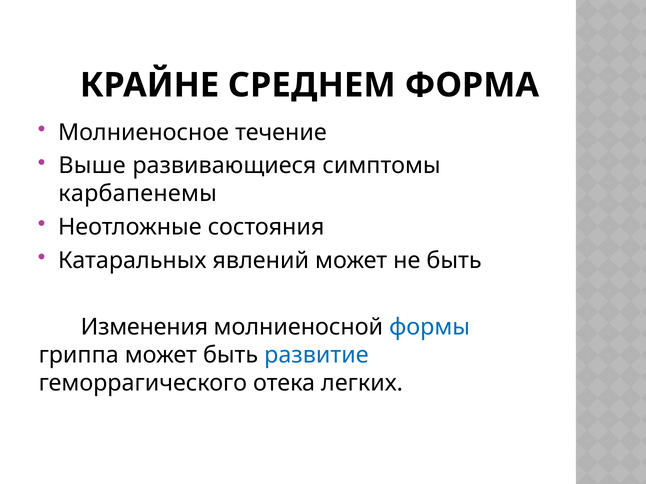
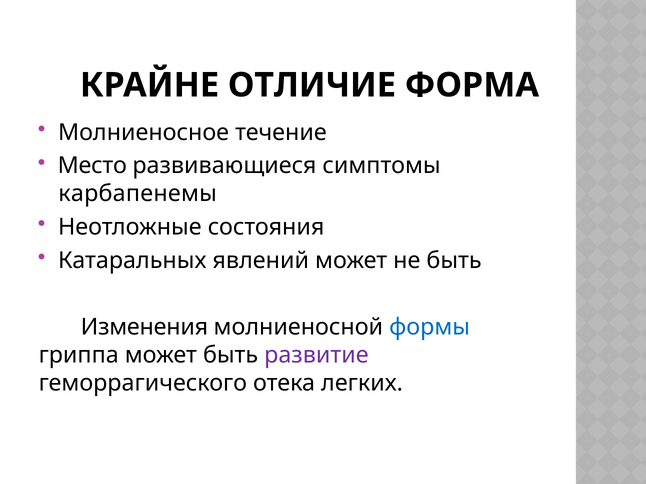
СРЕДНЕМ: СРЕДНЕМ -> ОТЛИЧИЕ
Выше: Выше -> Место
развитие colour: blue -> purple
